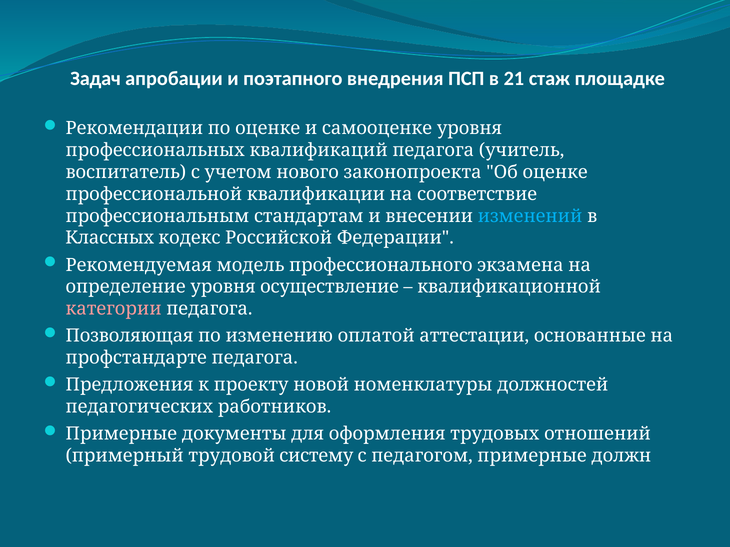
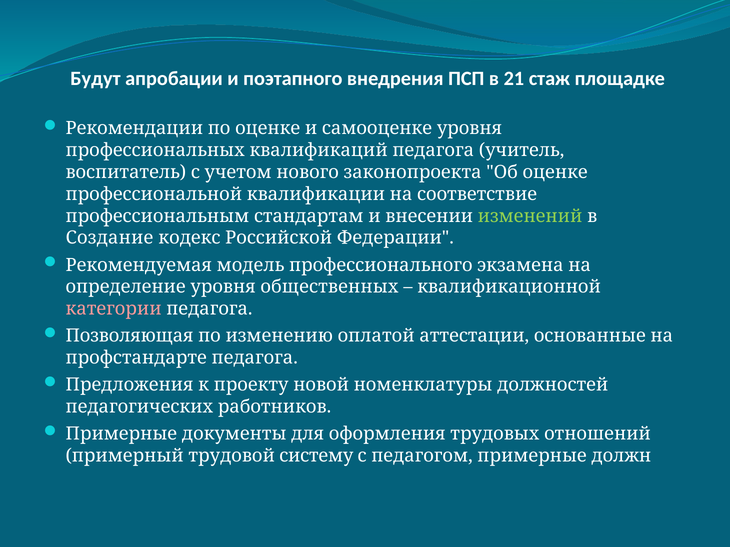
Задач: Задач -> Будут
изменений colour: light blue -> light green
Классных: Классных -> Создание
осуществление: осуществление -> общественных
